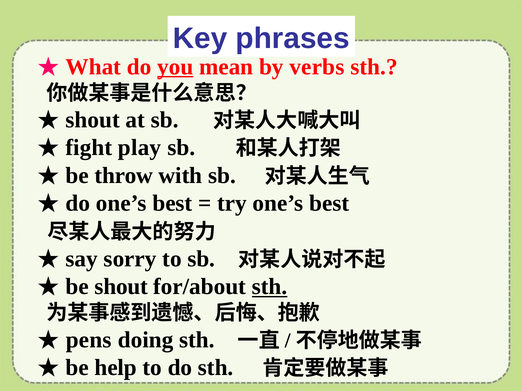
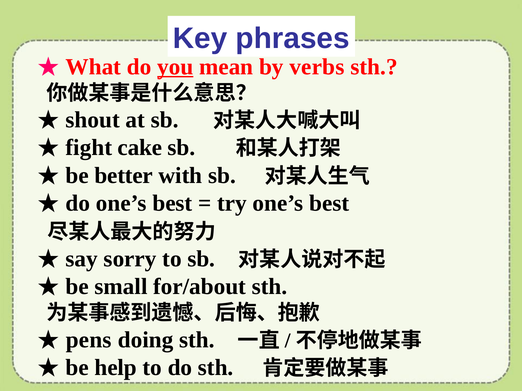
play: play -> cake
throw: throw -> better
be shout: shout -> small
sth at (270, 287) underline: present -> none
